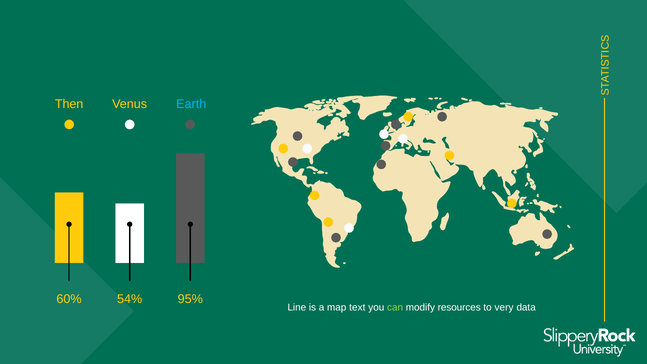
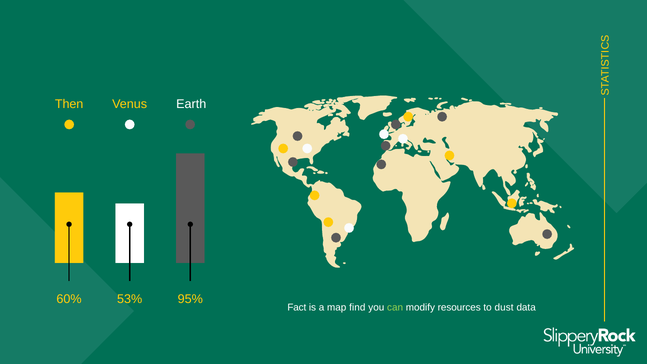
Earth colour: light blue -> white
54%: 54% -> 53%
Line: Line -> Fact
text: text -> find
very: very -> dust
